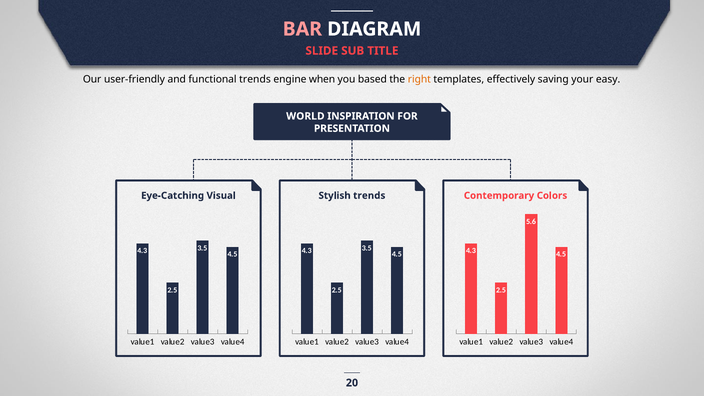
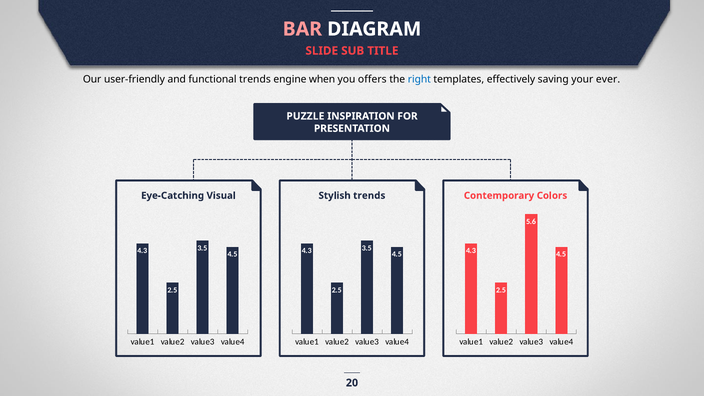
based: based -> offers
right colour: orange -> blue
easy: easy -> ever
WORLD: WORLD -> PUZZLE
